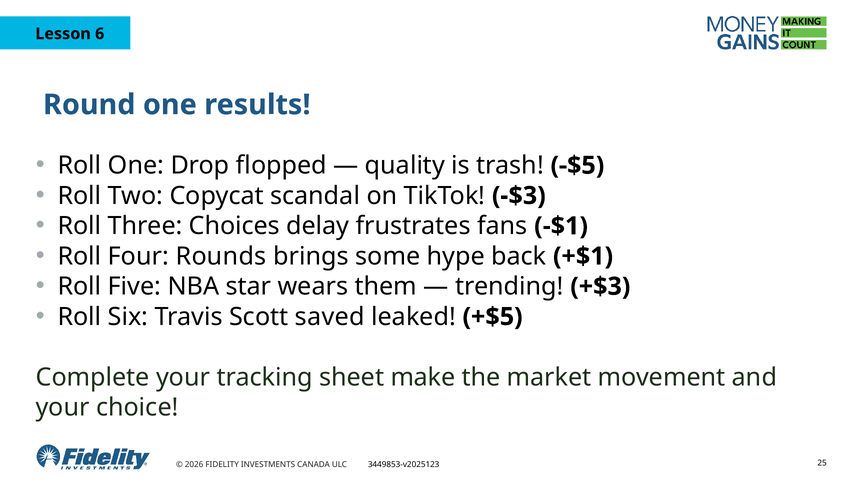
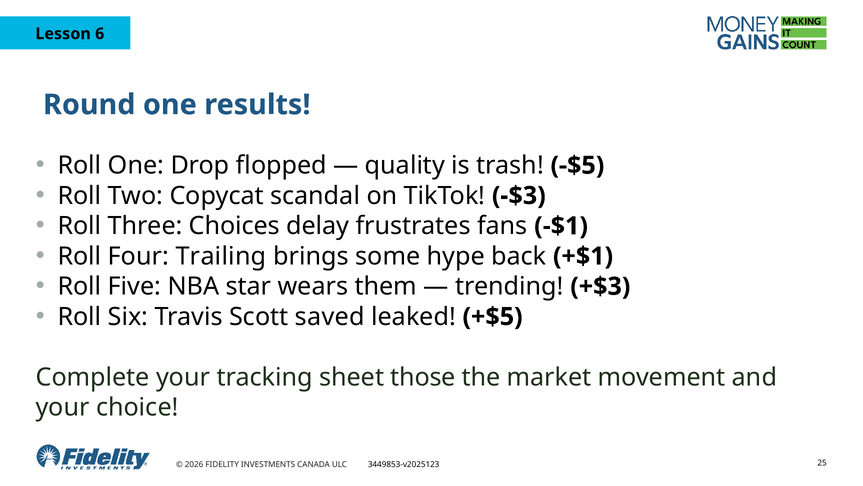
Rounds: Rounds -> Trailing
make: make -> those
